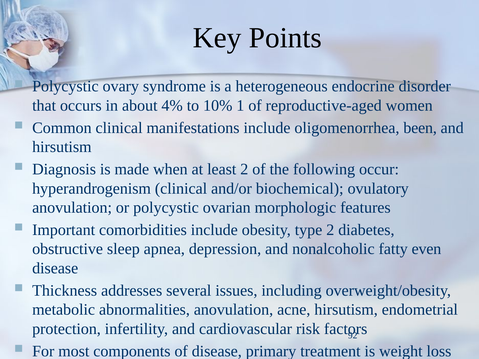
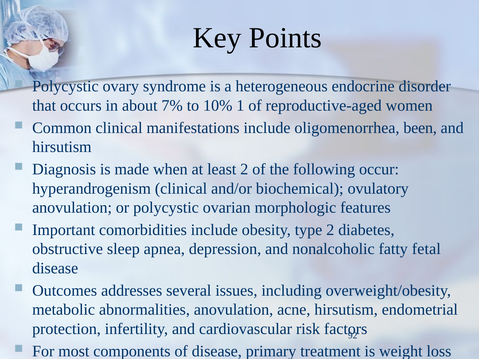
4%: 4% -> 7%
even: even -> fetal
Thickness: Thickness -> Outcomes
